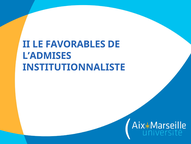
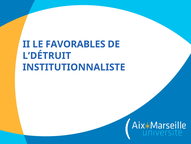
L’ADMISES: L’ADMISES -> L’DÉTRUIT
